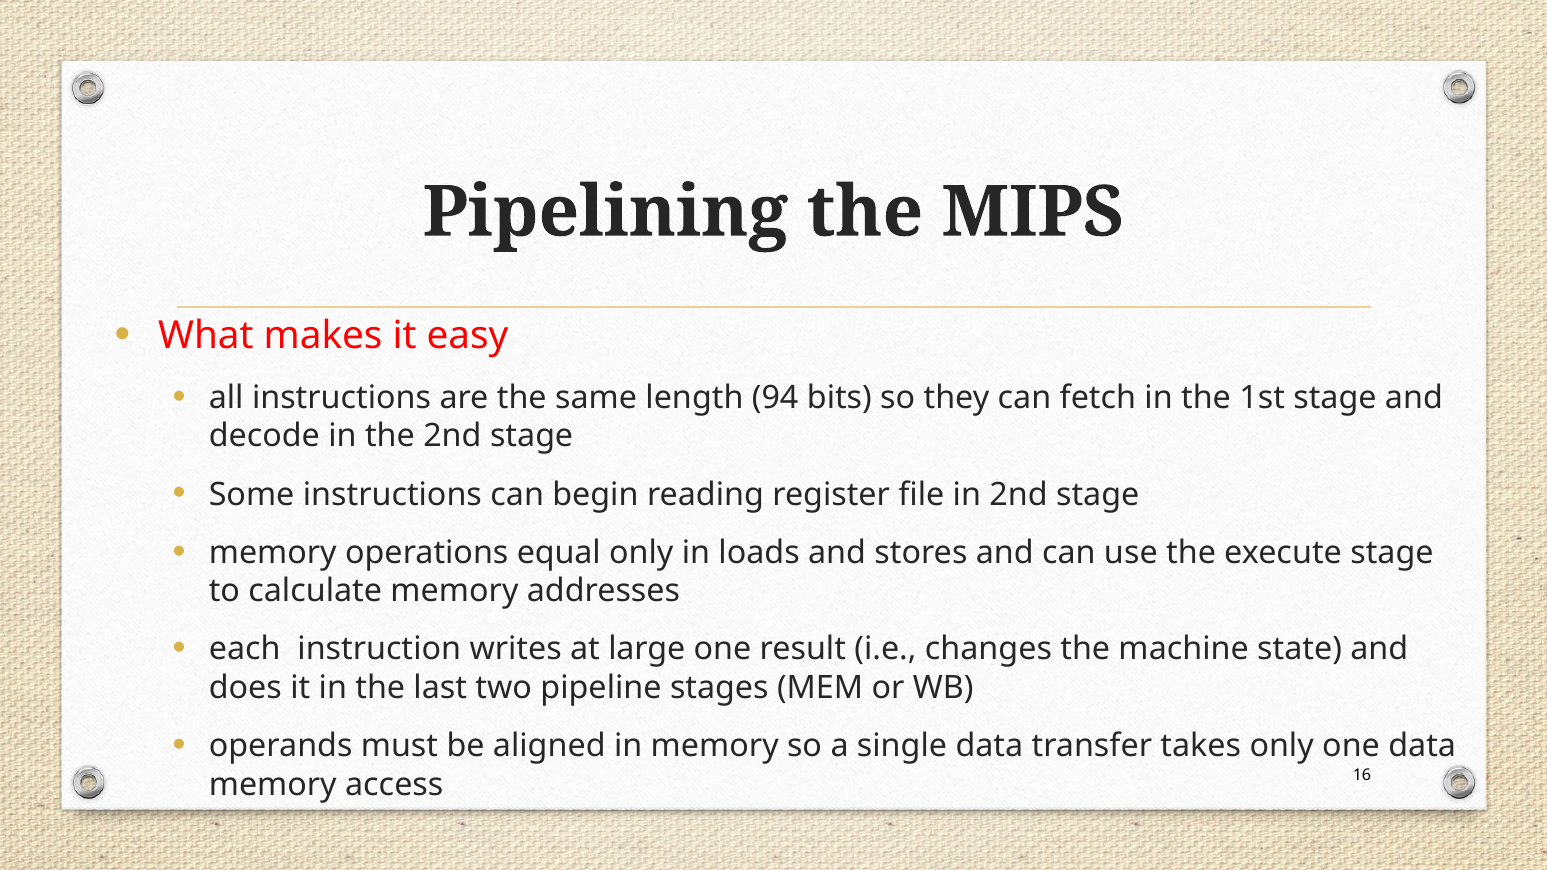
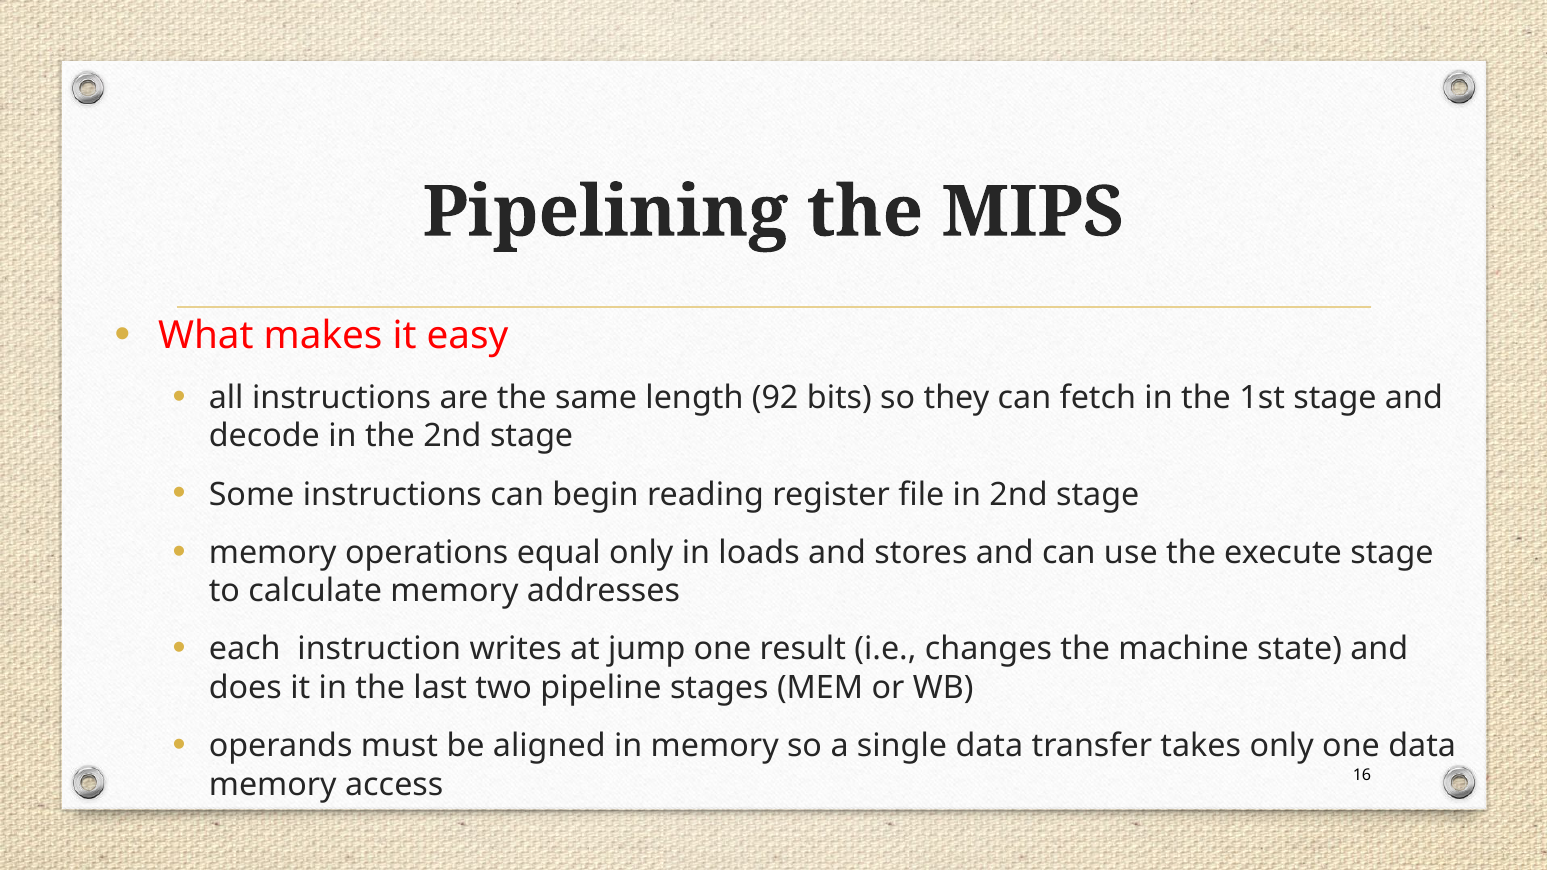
94: 94 -> 92
large: large -> jump
